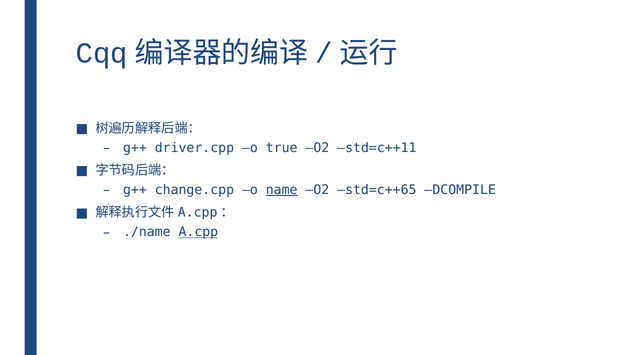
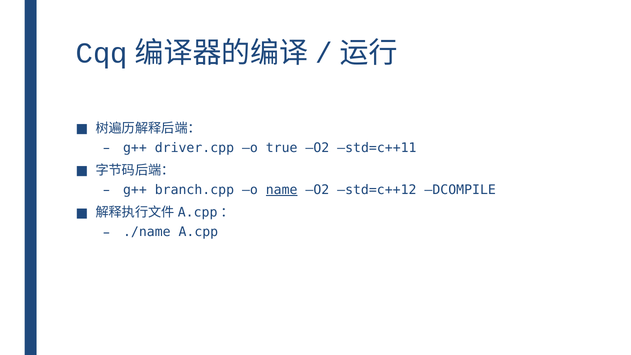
change.cpp: change.cpp -> branch.cpp
std=c++65: std=c++65 -> std=c++12
A.cpp underline: present -> none
